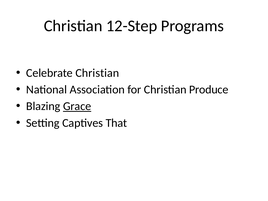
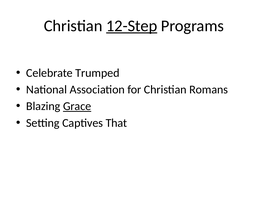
12-Step underline: none -> present
Celebrate Christian: Christian -> Trumped
Produce: Produce -> Romans
